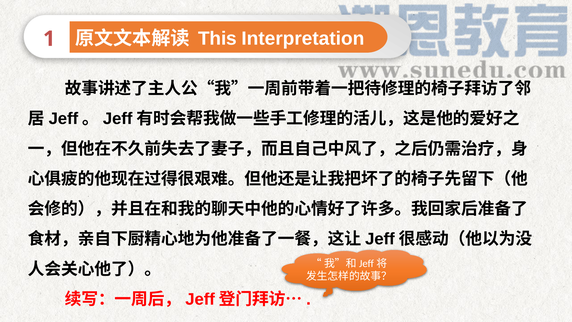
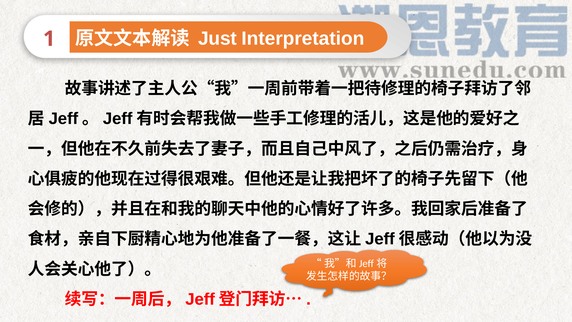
This: This -> Just
